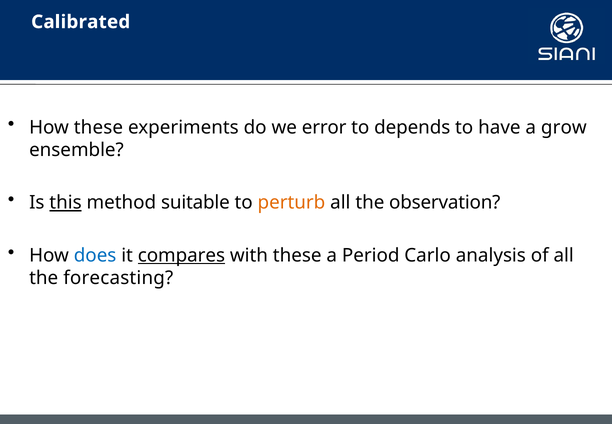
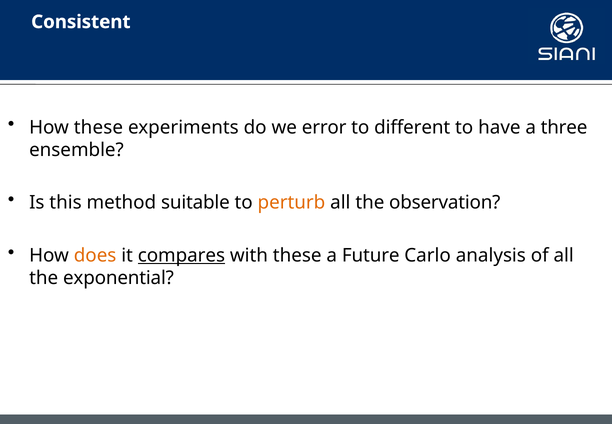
Calibrated: Calibrated -> Consistent
depends: depends -> different
grow: grow -> three
this underline: present -> none
does colour: blue -> orange
Period: Period -> Future
forecasting: forecasting -> exponential
